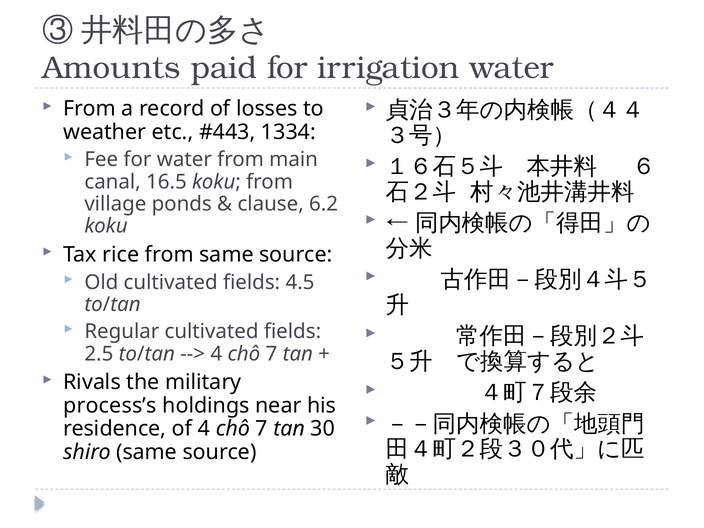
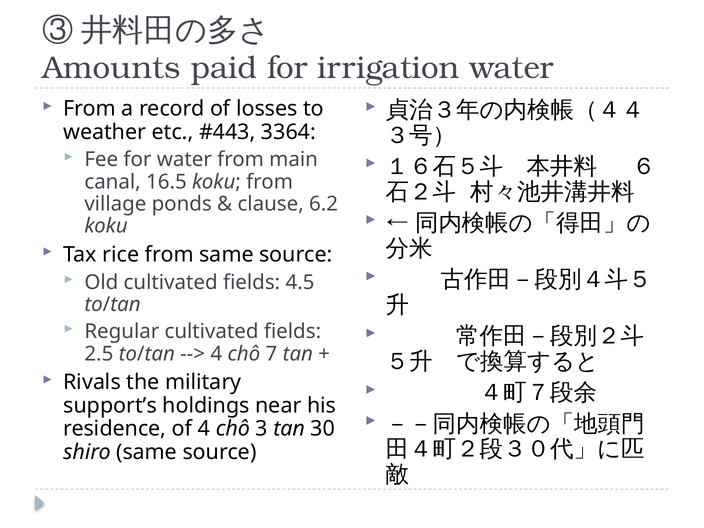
1334: 1334 -> 3364
process’s: process’s -> support’s
of 4 chô 7: 7 -> 3
